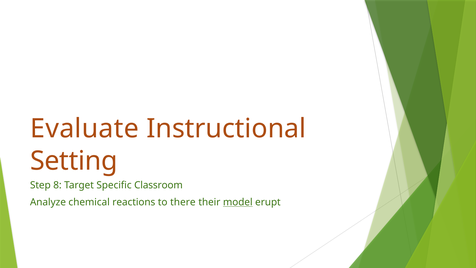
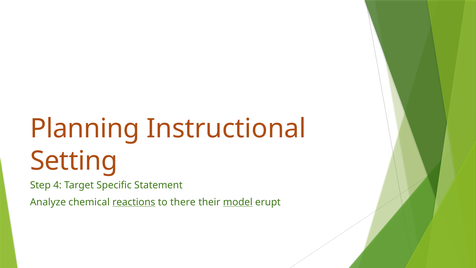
Evaluate: Evaluate -> Planning
8: 8 -> 4
Classroom: Classroom -> Statement
reactions underline: none -> present
